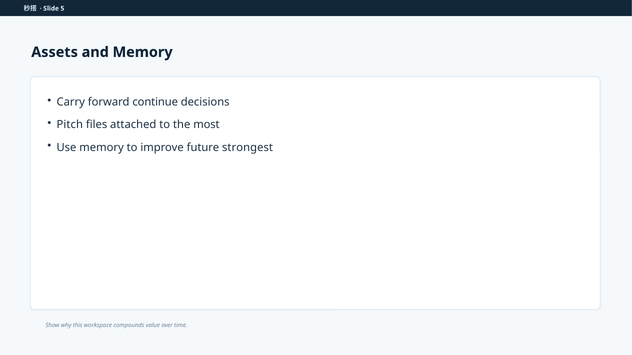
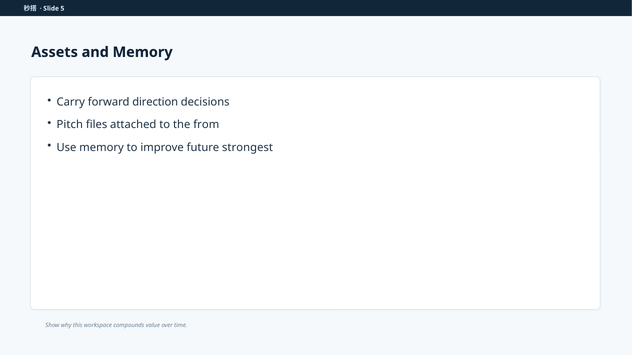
continue: continue -> direction
most: most -> from
